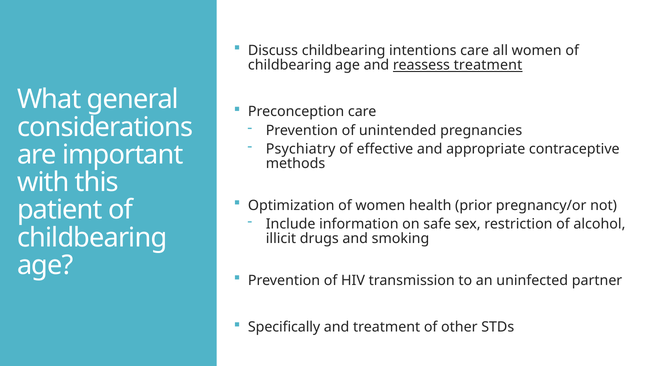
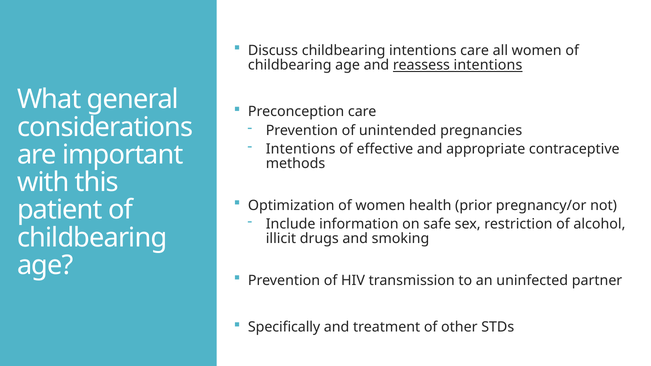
reassess treatment: treatment -> intentions
Psychiatry at (301, 149): Psychiatry -> Intentions
